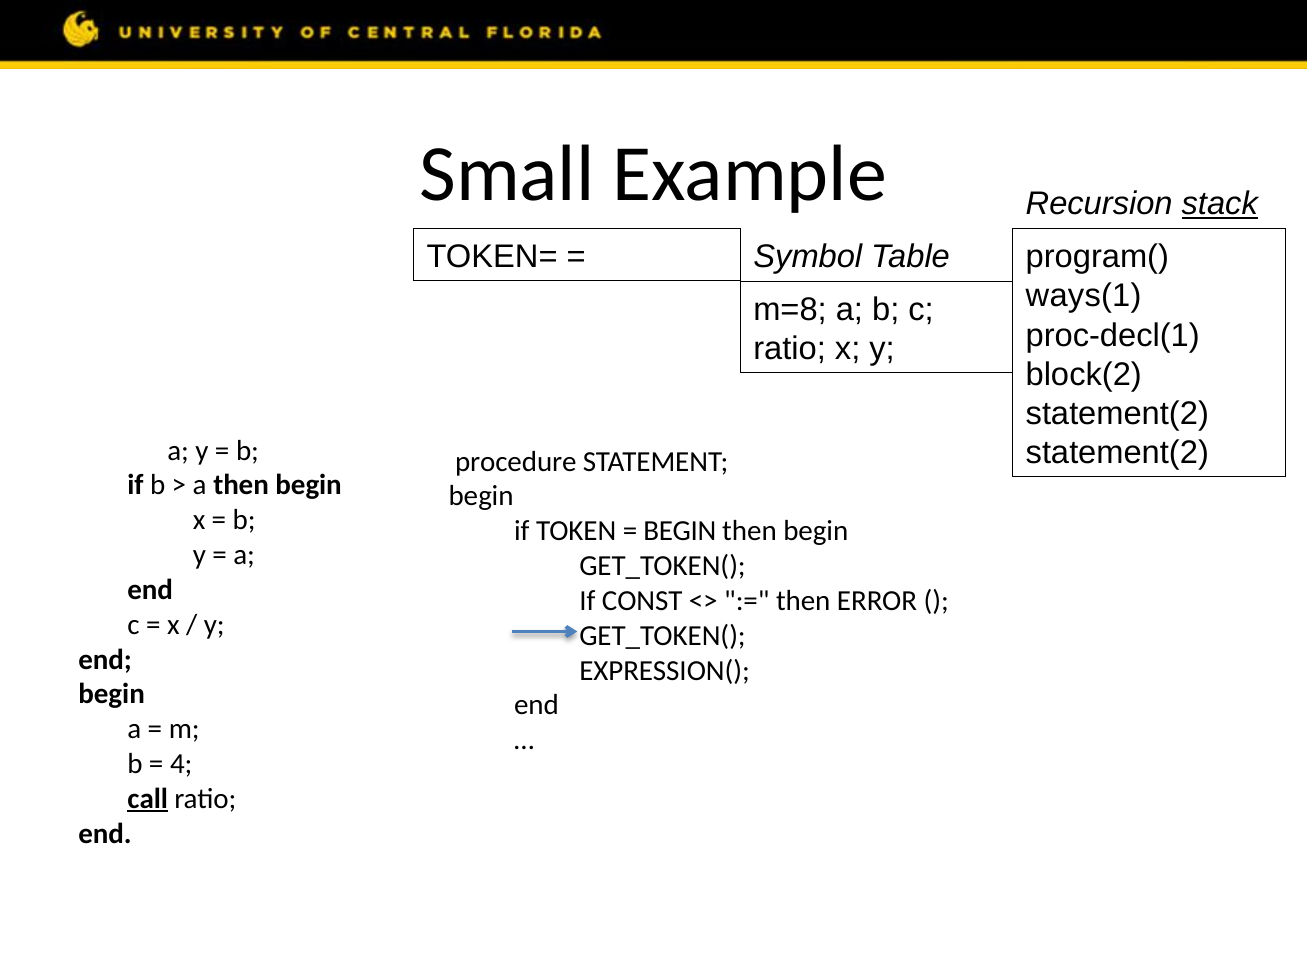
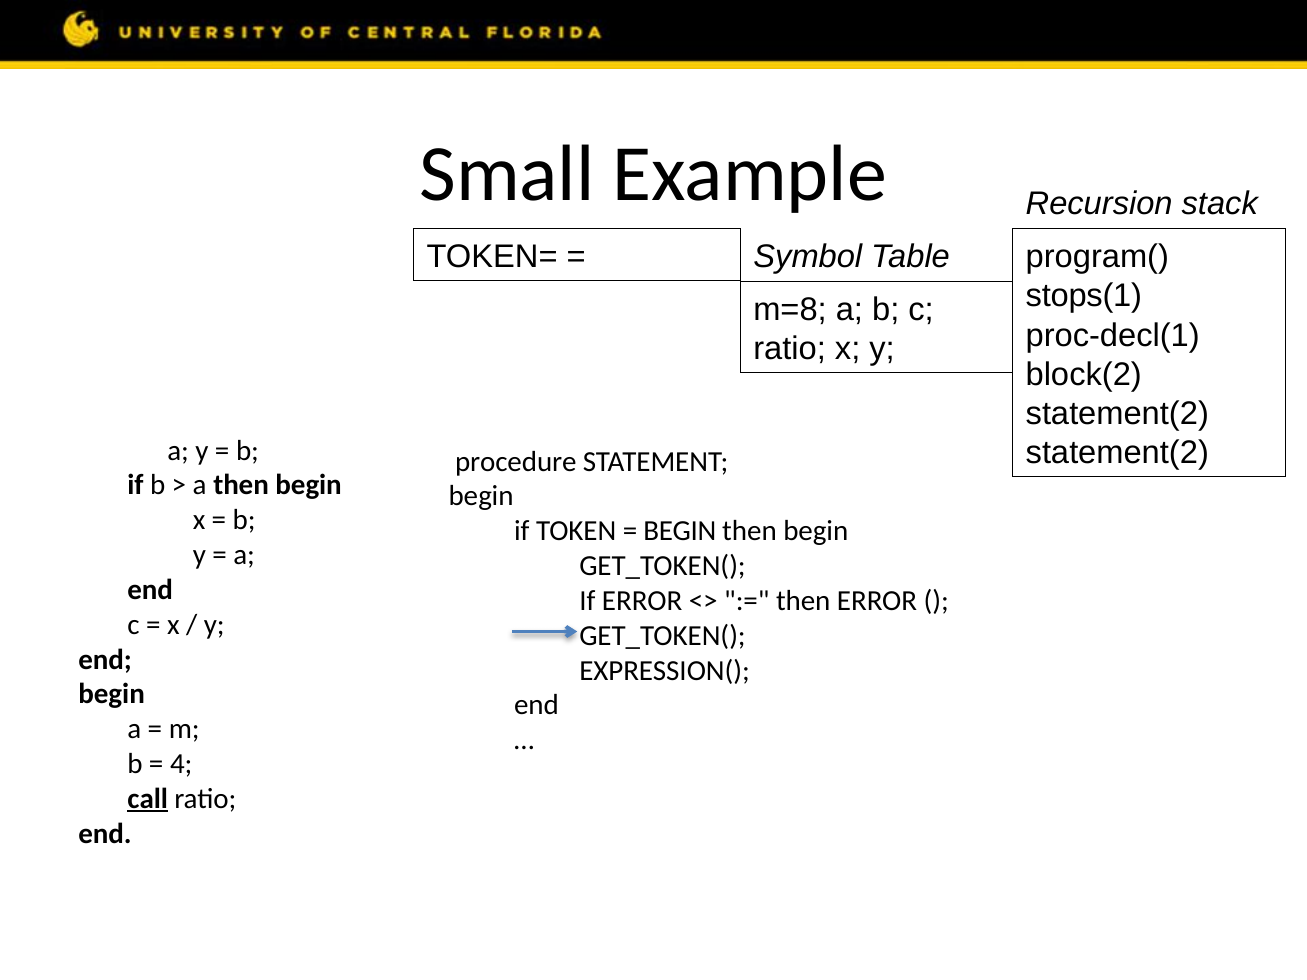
stack underline: present -> none
ways(1: ways(1 -> stops(1
If CONST: CONST -> ERROR
